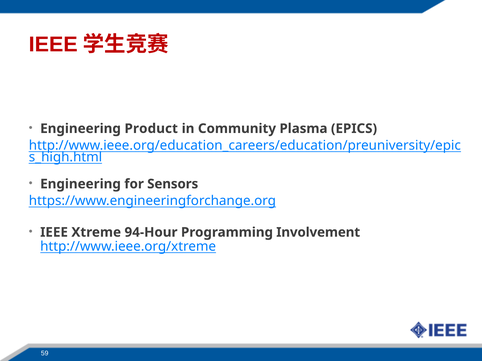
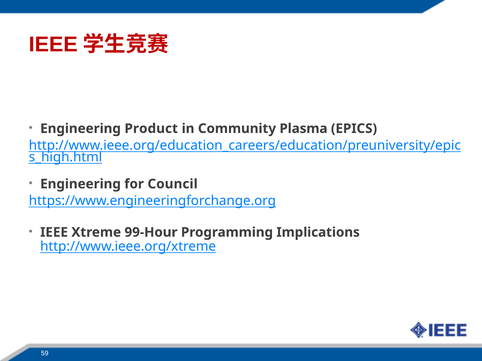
Sensors: Sensors -> Council
94-Hour: 94-Hour -> 99-Hour
Involvement: Involvement -> Implications
